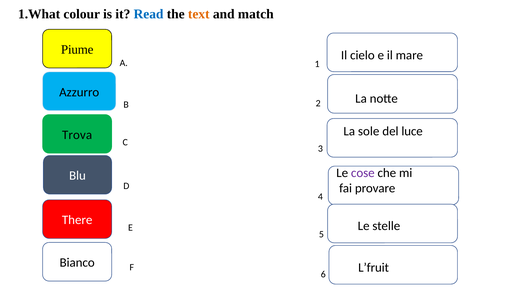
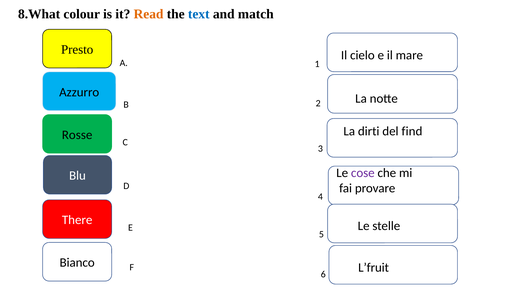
1.What: 1.What -> 8.What
Read colour: blue -> orange
text colour: orange -> blue
Piume: Piume -> Presto
sole: sole -> dirti
del luce: luce -> find
Trova: Trova -> Rosse
